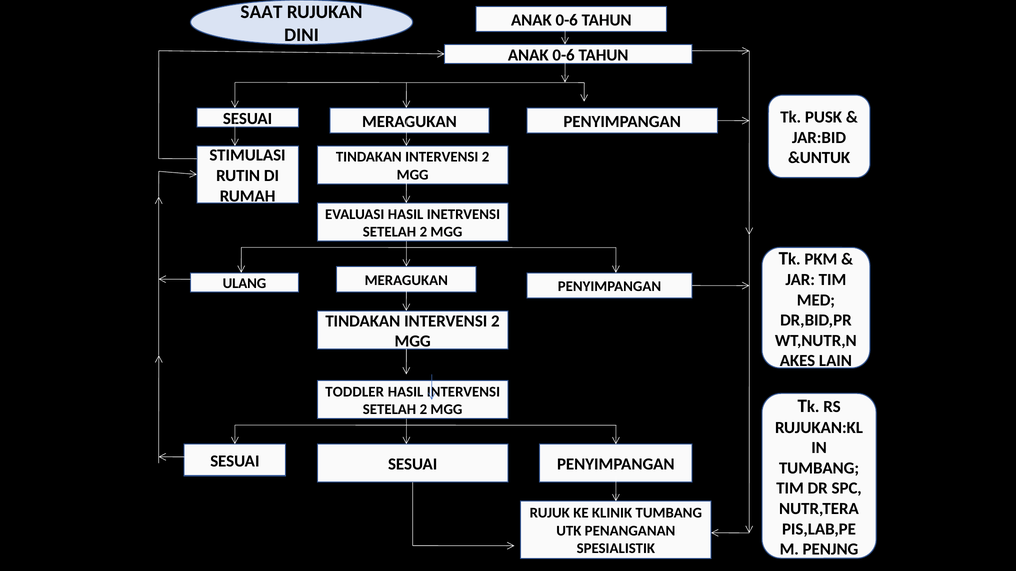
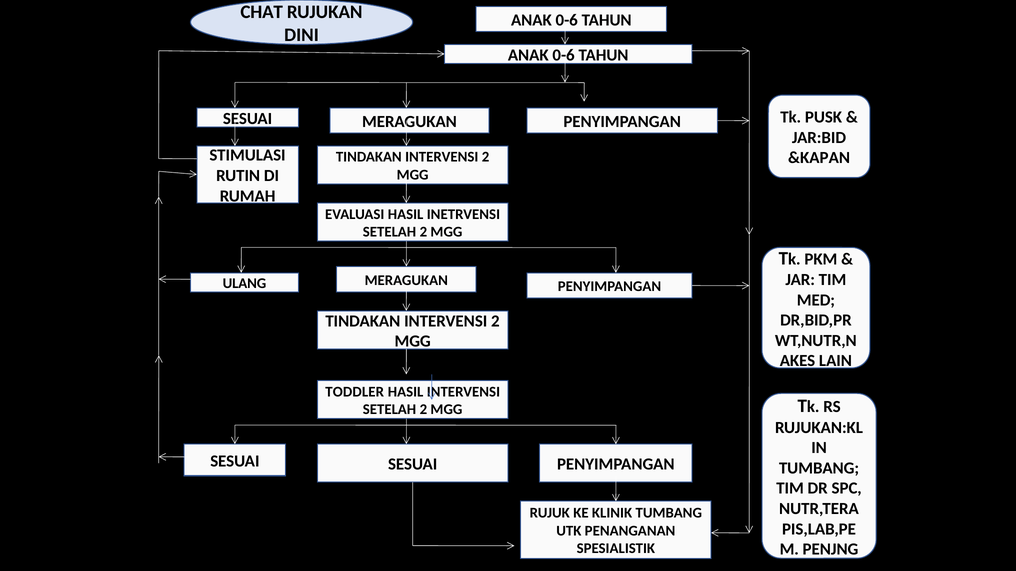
SAAT: SAAT -> CHAT
&UNTUK: &UNTUK -> &KAPAN
